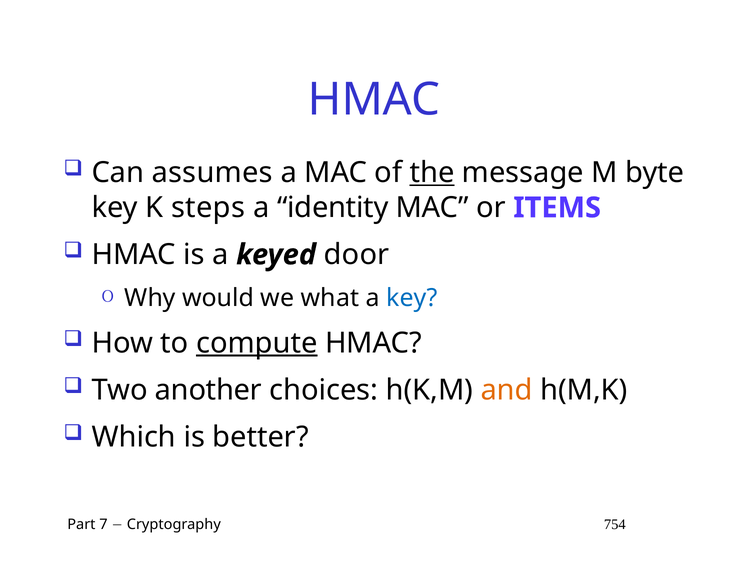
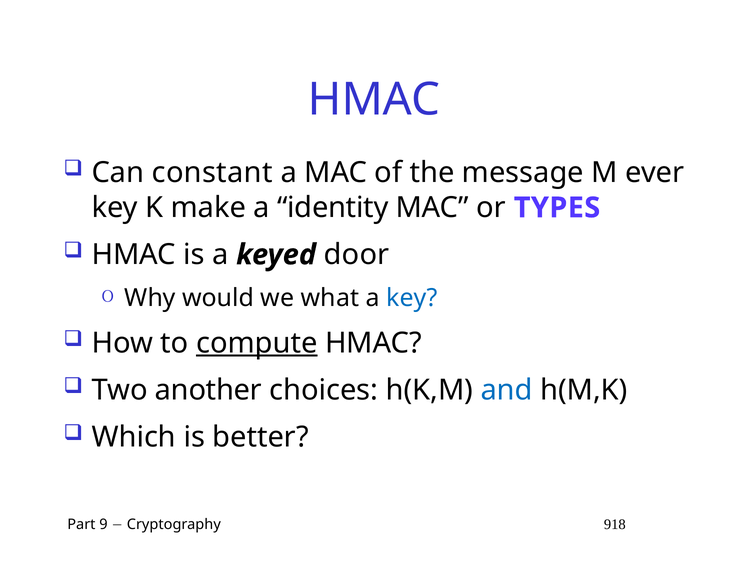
assumes: assumes -> constant
the underline: present -> none
byte: byte -> ever
steps: steps -> make
ITEMS: ITEMS -> TYPES
and colour: orange -> blue
7: 7 -> 9
754: 754 -> 918
